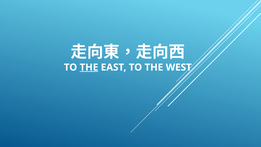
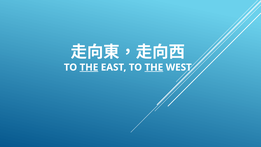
THE at (154, 67) underline: none -> present
